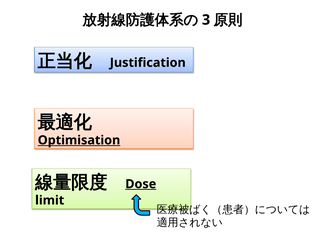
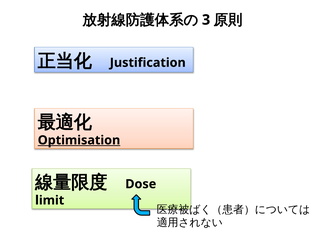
Dose underline: present -> none
